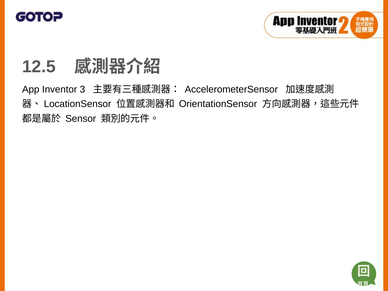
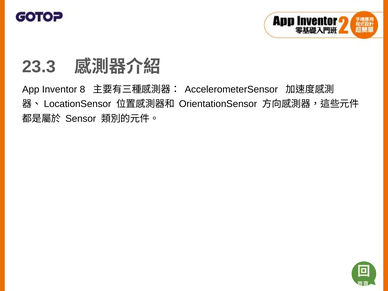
12.5: 12.5 -> 23.3
3: 3 -> 8
